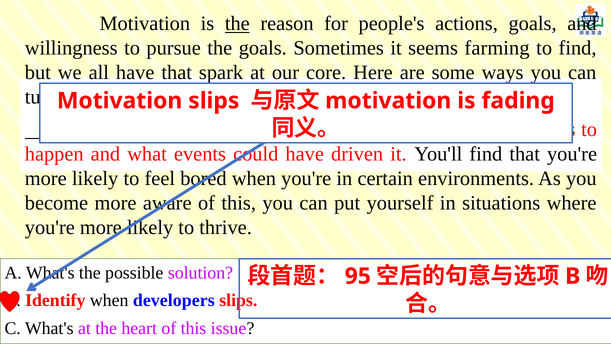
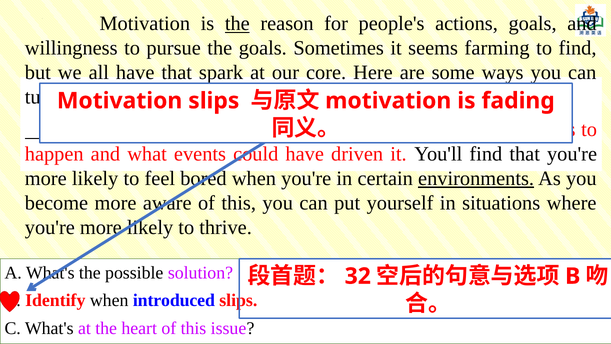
environments underline: none -> present
95: 95 -> 32
developers: developers -> introduced
